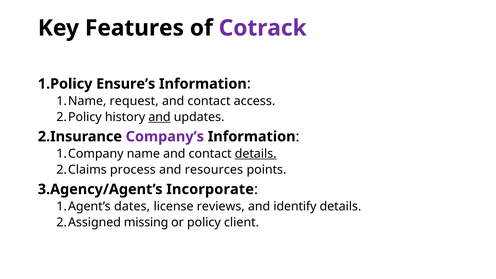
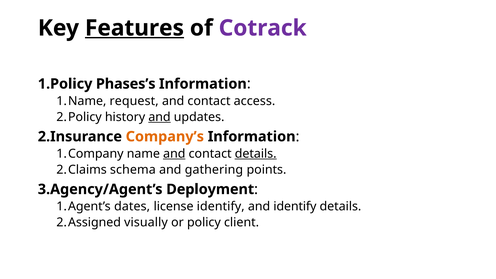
Features underline: none -> present
Ensure’s: Ensure’s -> Phases’s
Company’s colour: purple -> orange
and at (174, 154) underline: none -> present
process: process -> schema
resources: resources -> gathering
Incorporate: Incorporate -> Deployment
license reviews: reviews -> identify
missing: missing -> visually
